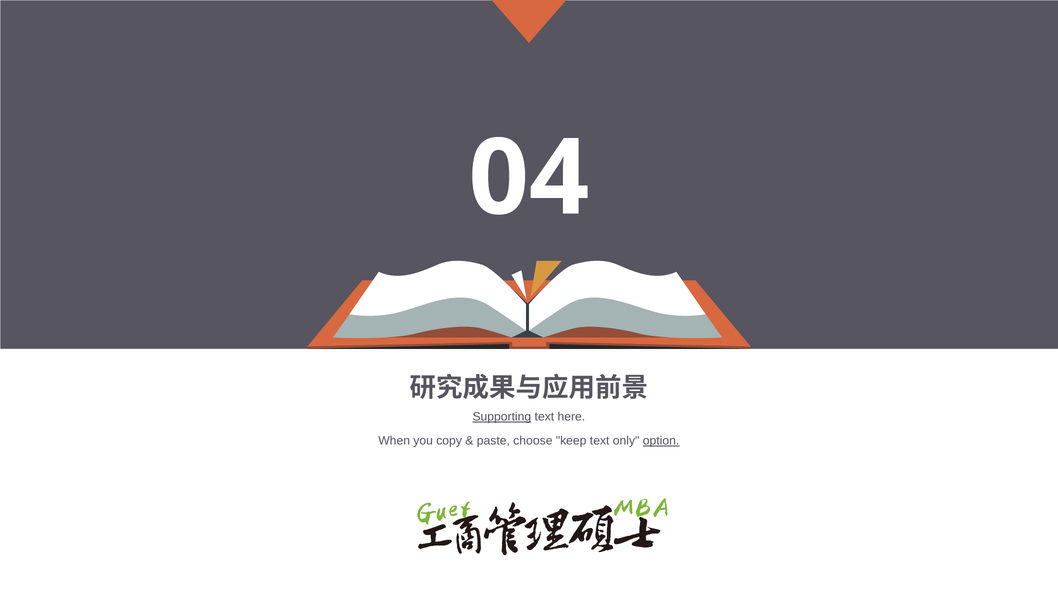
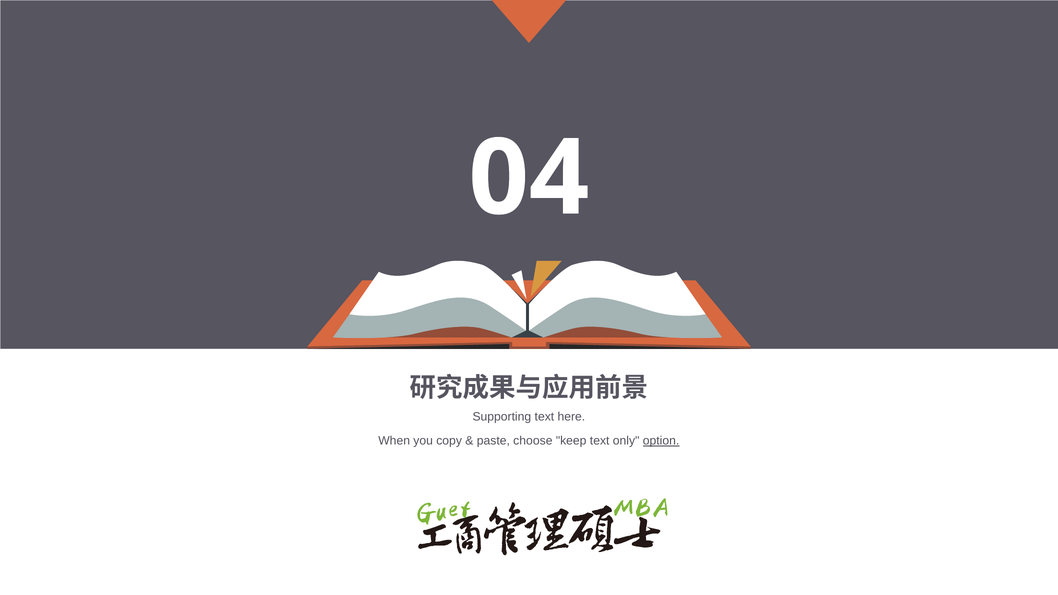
Supporting underline: present -> none
